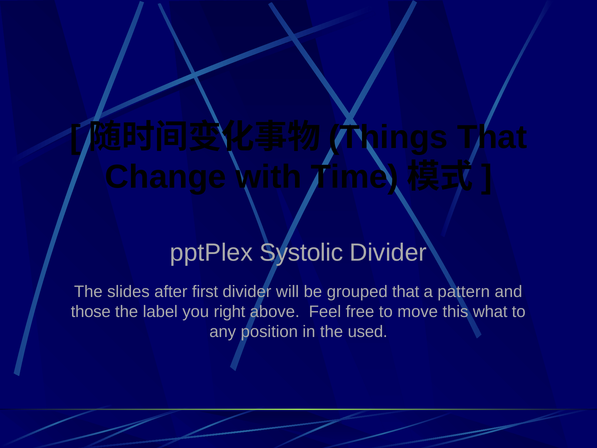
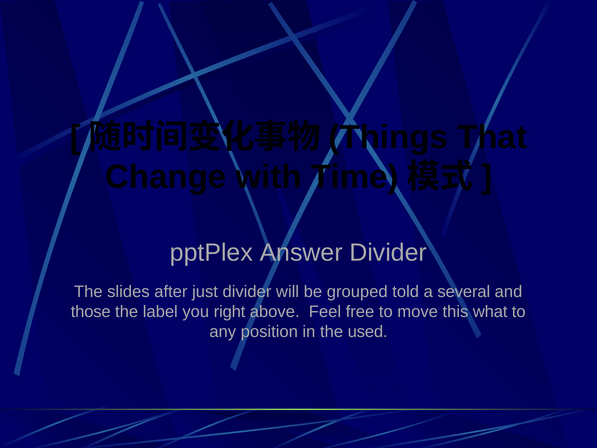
Systolic: Systolic -> Answer
first: first -> just
grouped that: that -> told
pattern: pattern -> several
